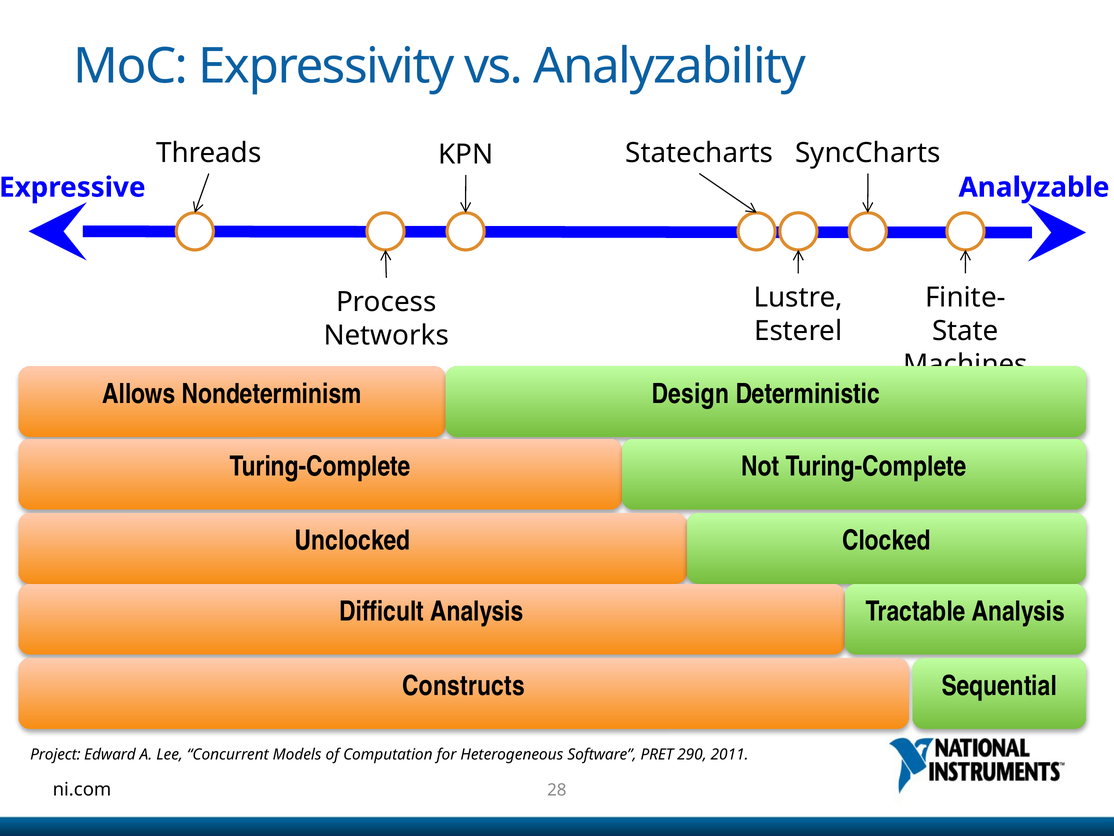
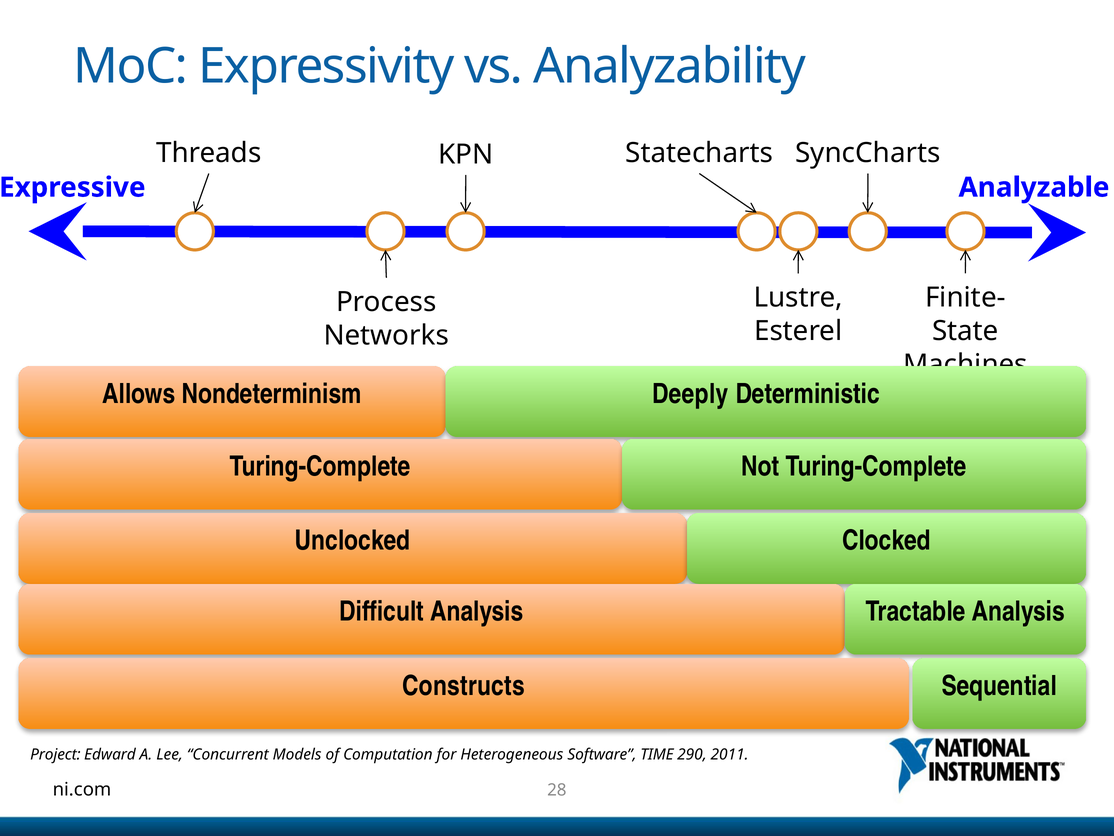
Design: Design -> Deeply
PRET: PRET -> TIME
